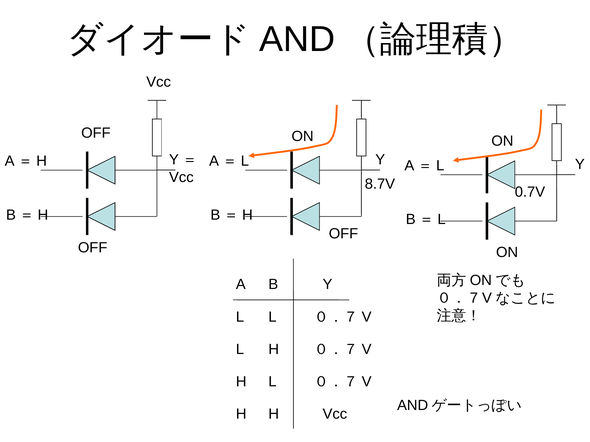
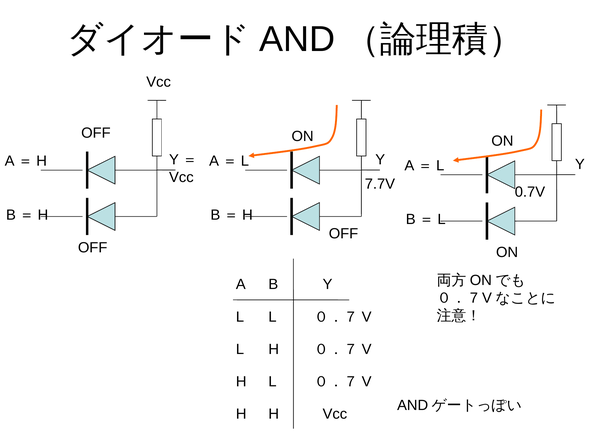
8.7V: 8.7V -> 7.7V
